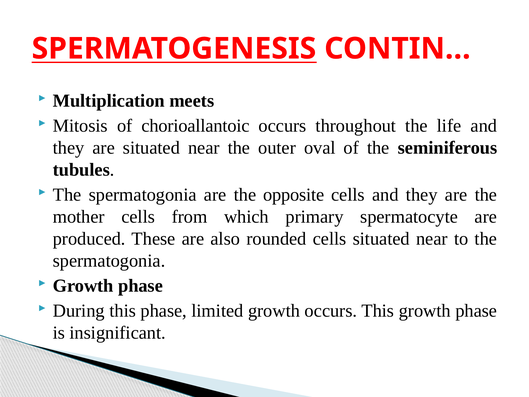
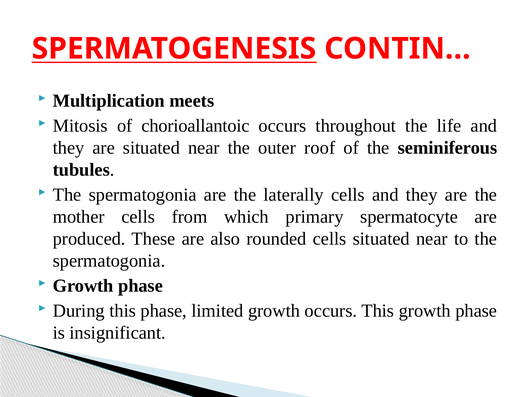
oval: oval -> roof
opposite: opposite -> laterally
